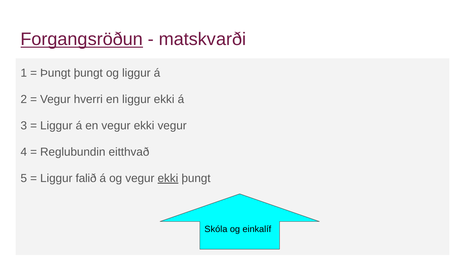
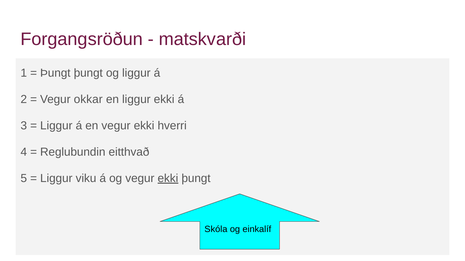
Forgangsröðun underline: present -> none
hverri: hverri -> okkar
ekki vegur: vegur -> hverri
falið: falið -> viku
